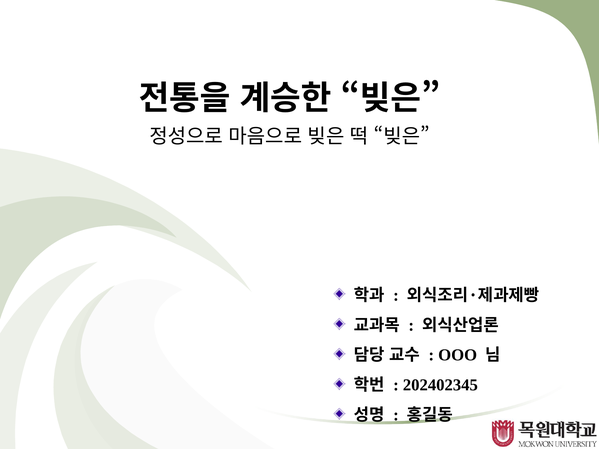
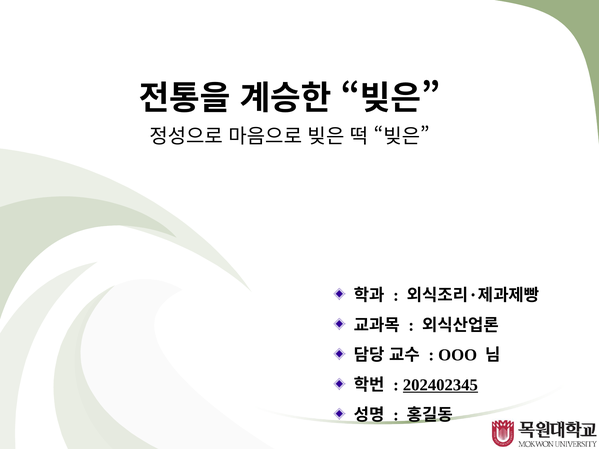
202402345 underline: none -> present
